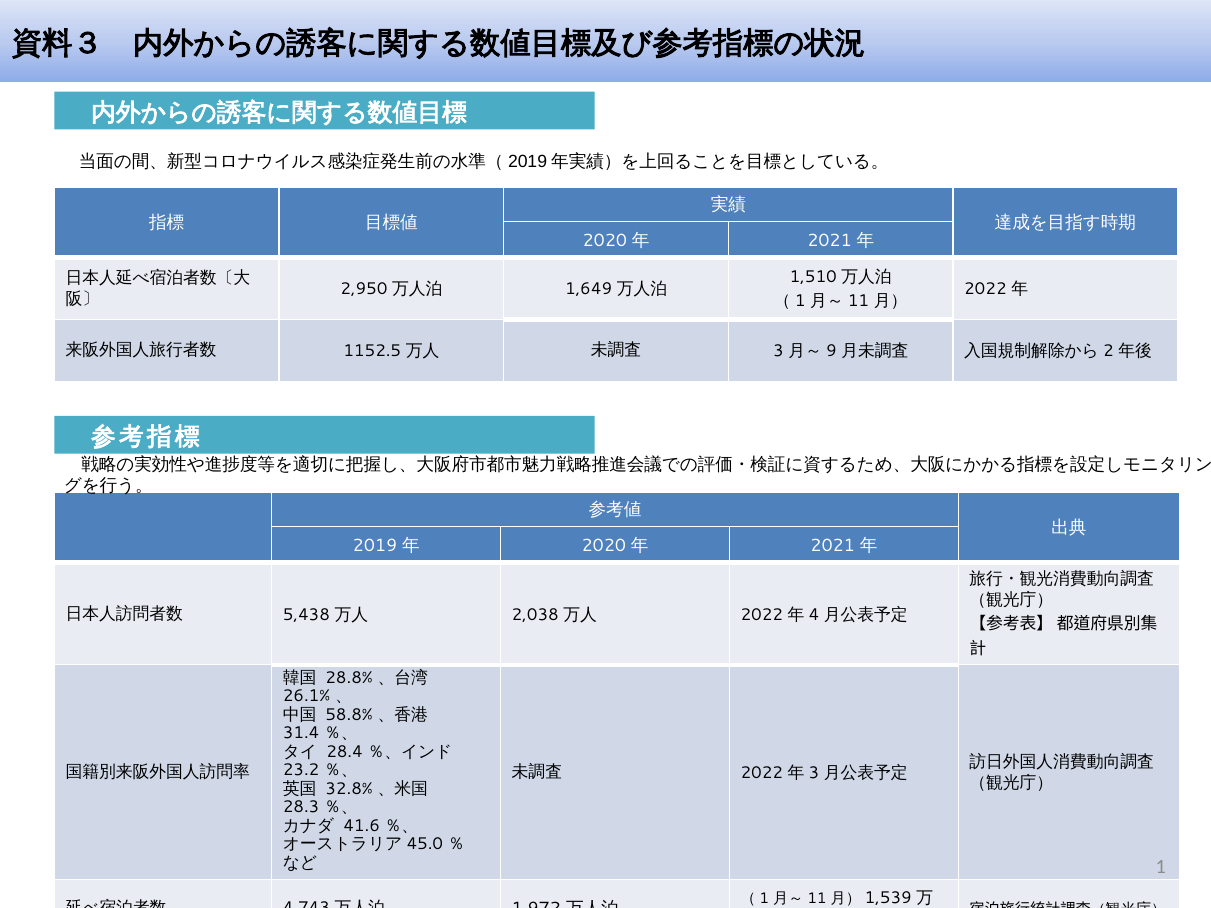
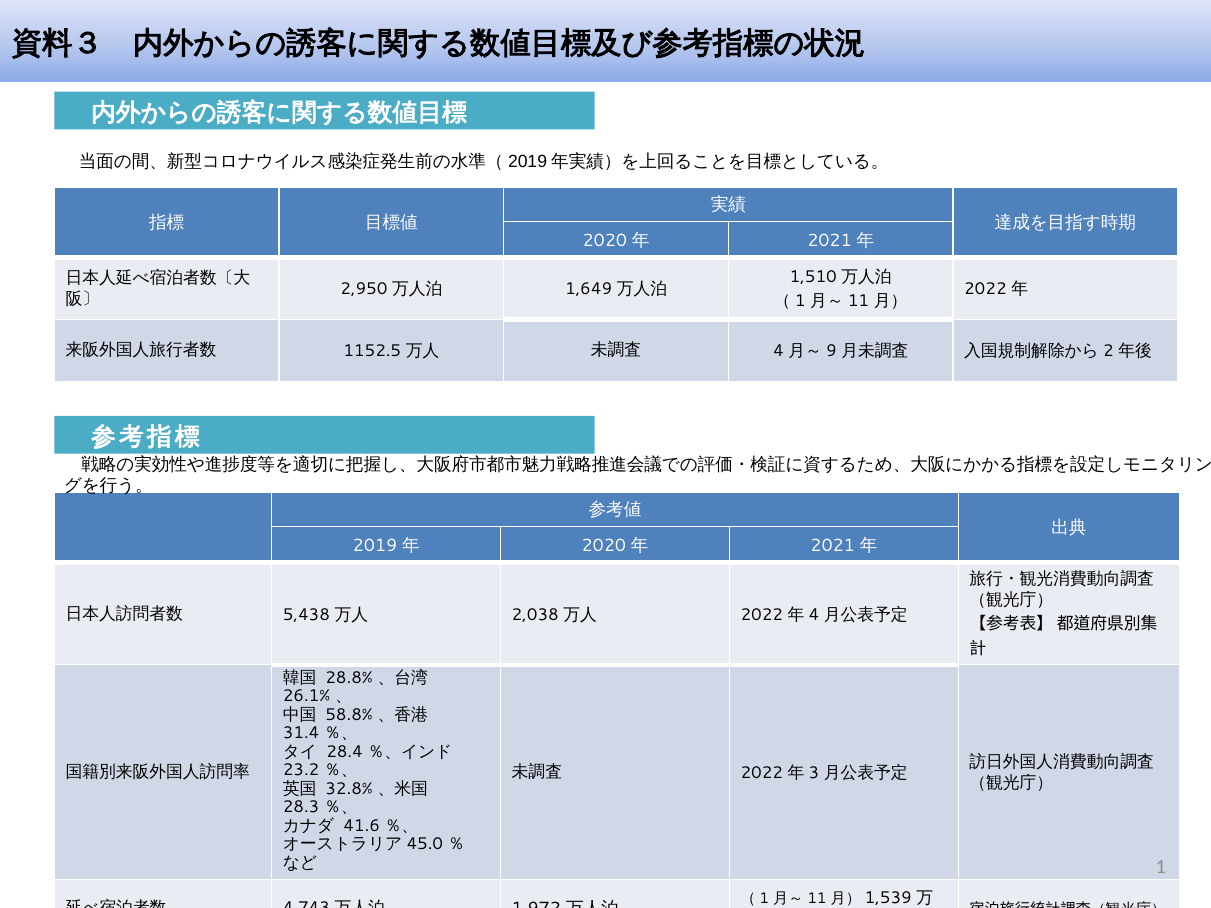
3: 3 -> 4
